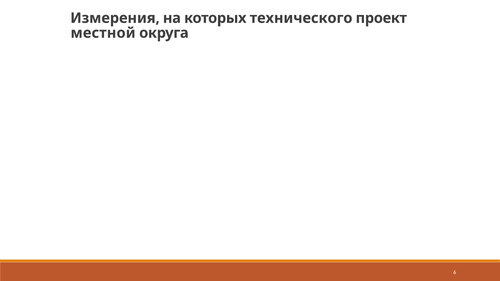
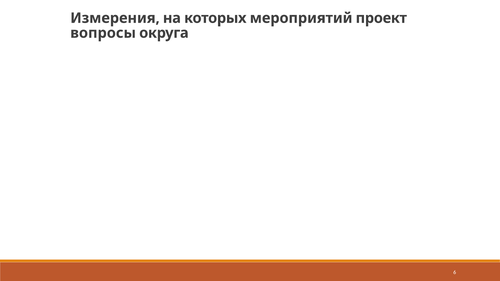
технического: технического -> мероприятий
местной: местной -> вопросы
